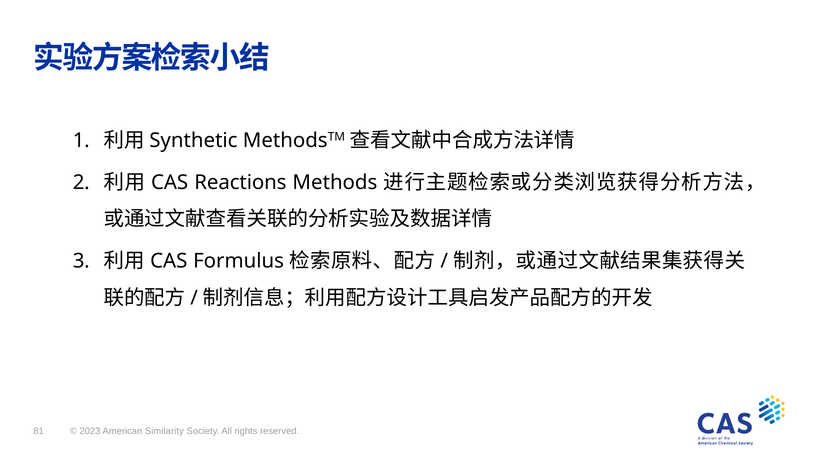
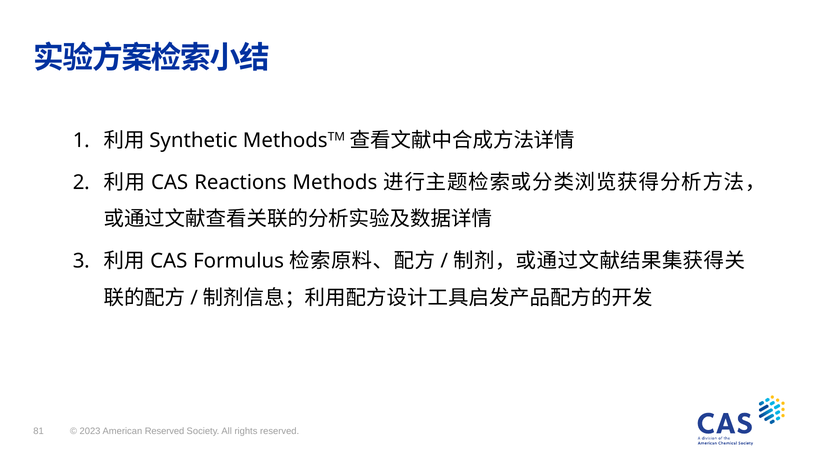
American Similarity: Similarity -> Reserved
